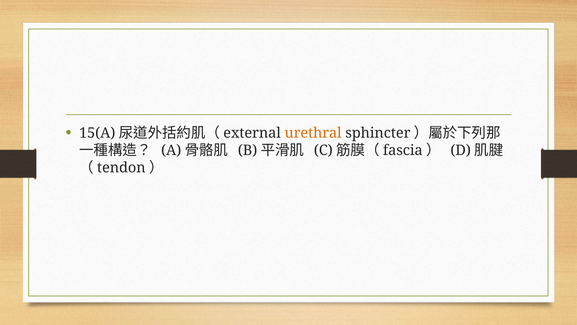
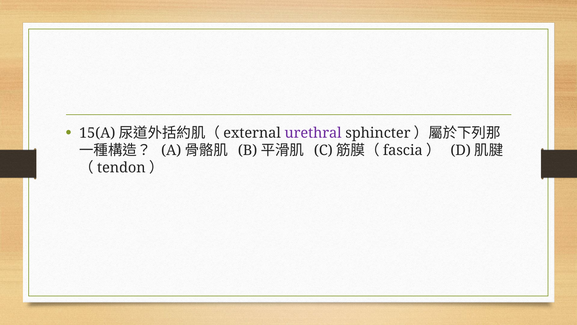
urethral colour: orange -> purple
